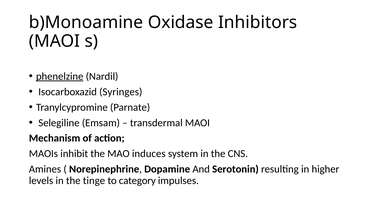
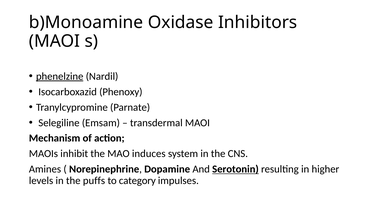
Syringes: Syringes -> Phenoxy
Serotonin underline: none -> present
tinge: tinge -> puffs
